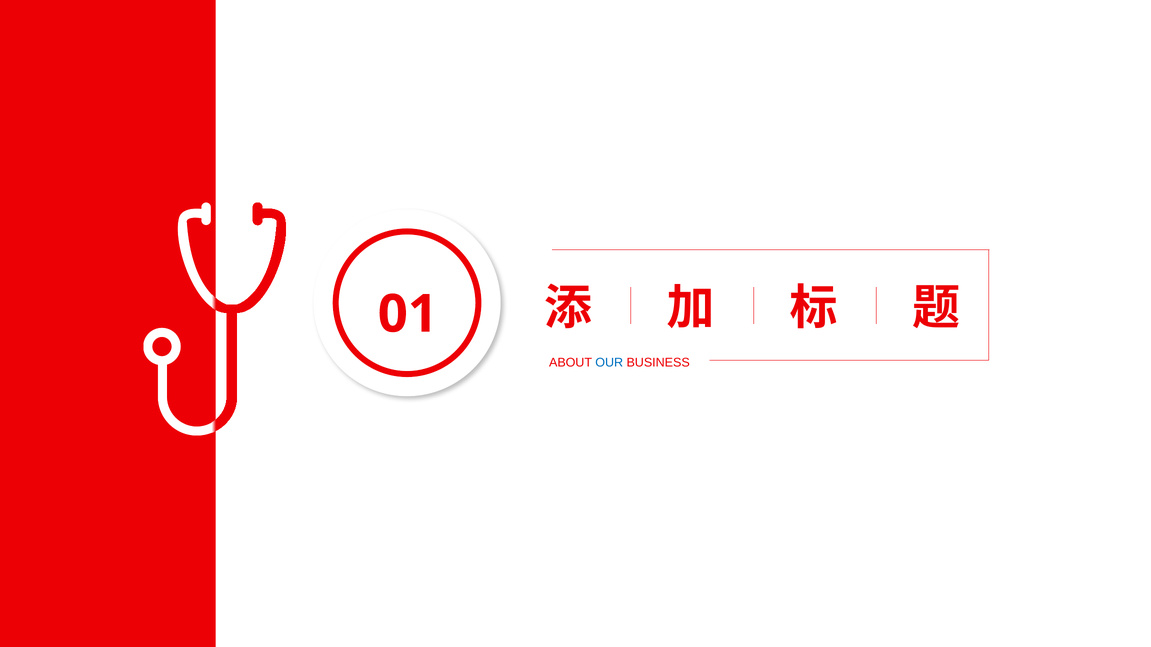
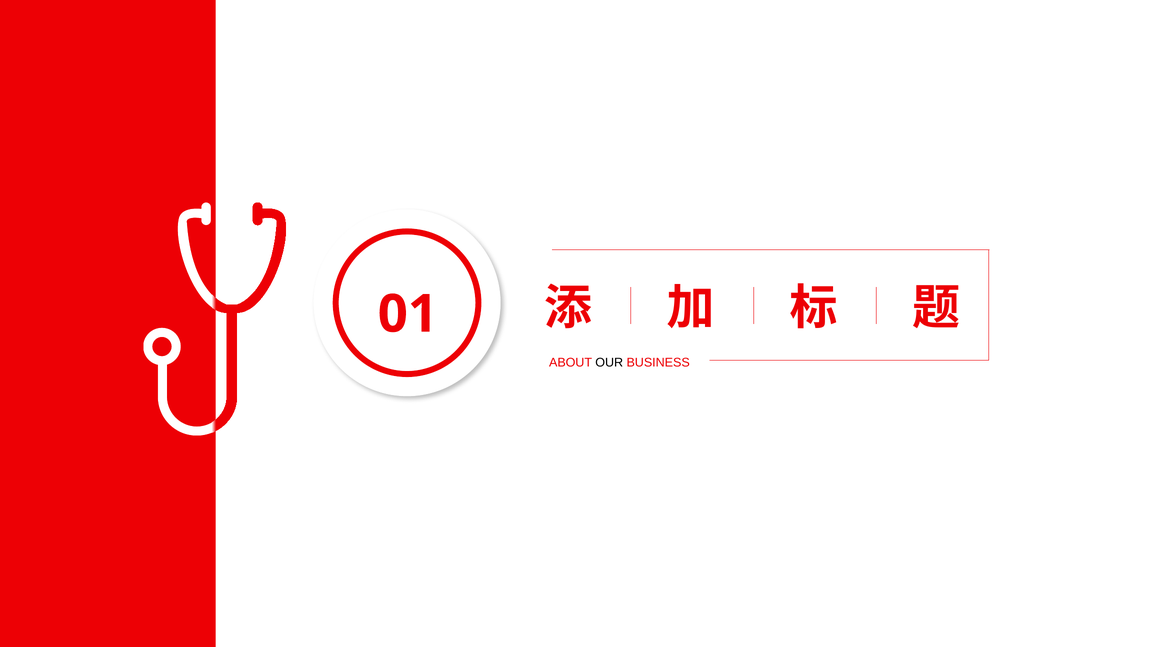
OUR colour: blue -> black
